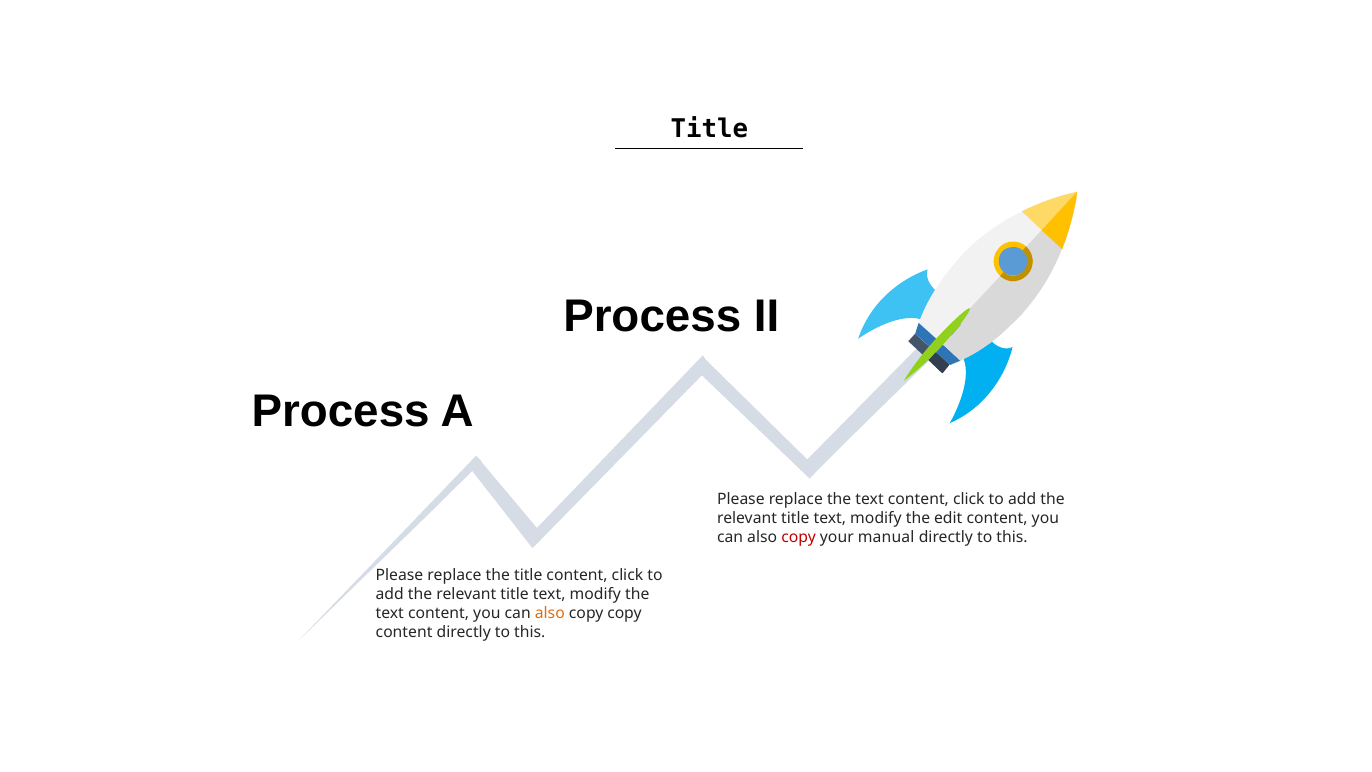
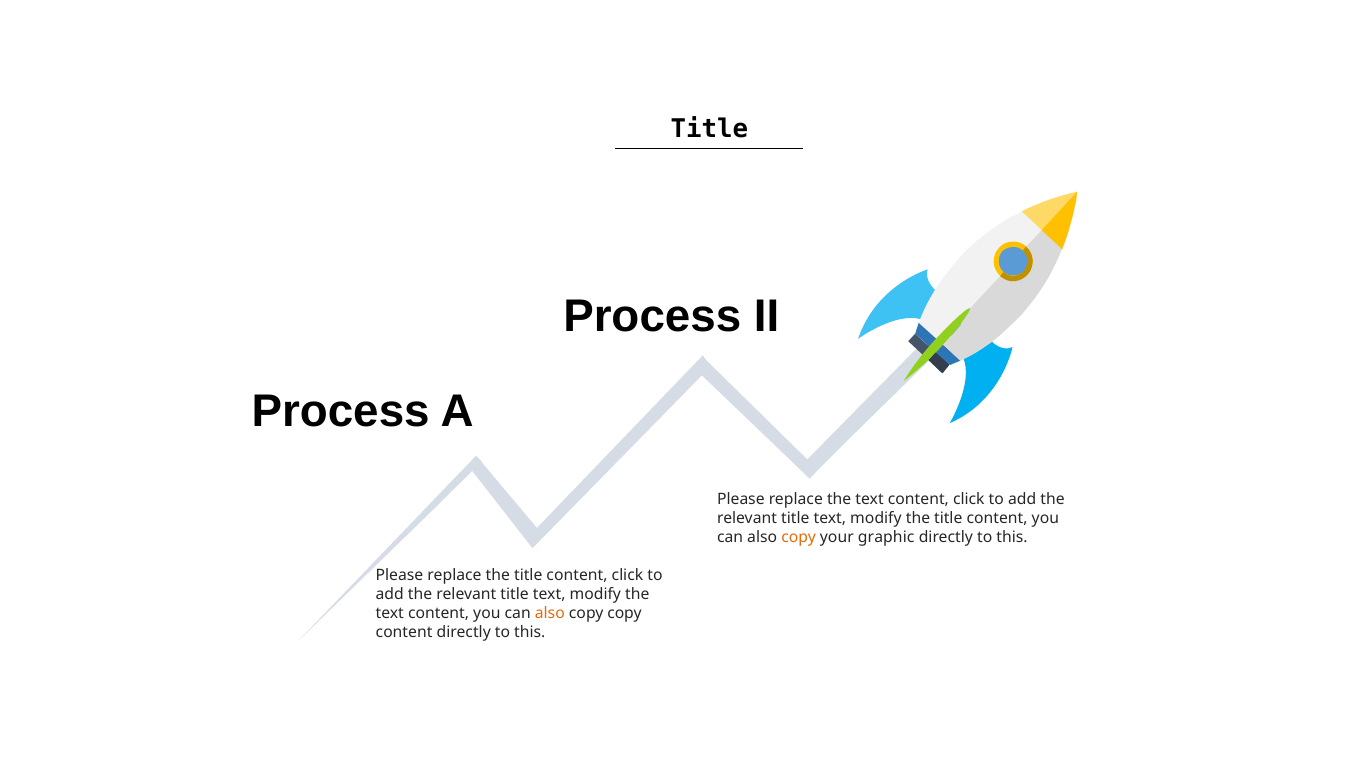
modify the edit: edit -> title
copy at (799, 537) colour: red -> orange
manual: manual -> graphic
